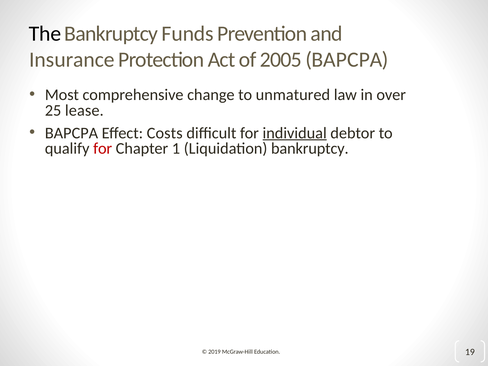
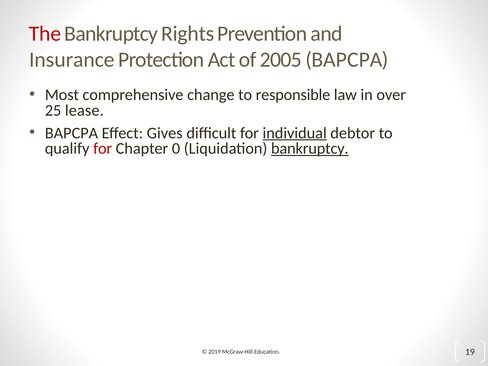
The colour: black -> red
Funds: Funds -> Rights
unmatured: unmatured -> responsible
Costs: Costs -> Gives
1: 1 -> 0
bankruptcy at (310, 149) underline: none -> present
